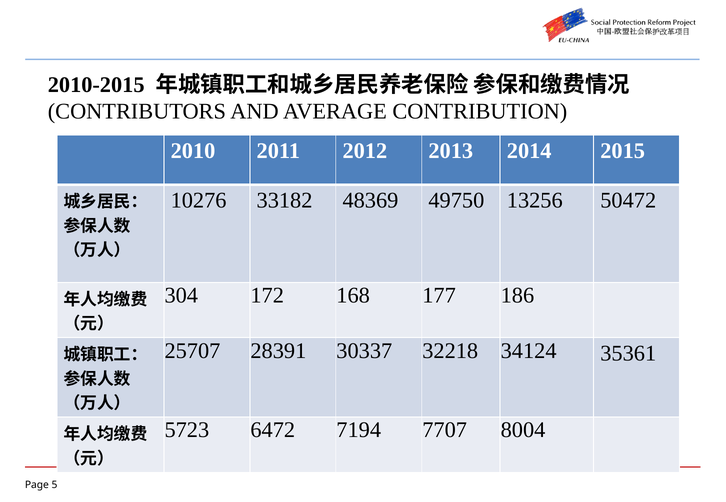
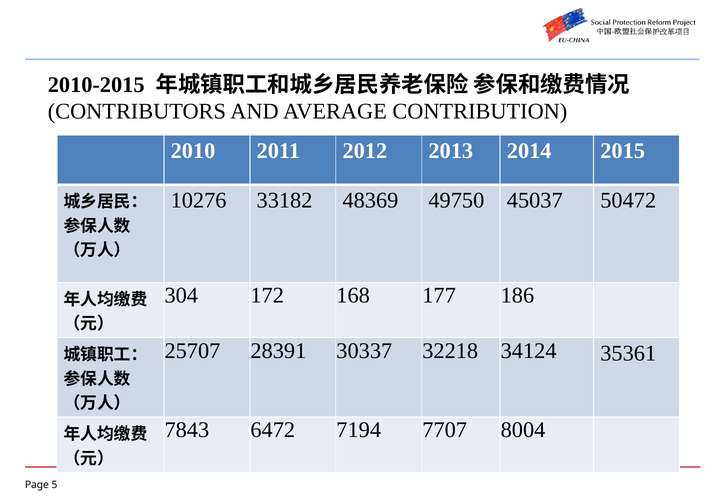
13256: 13256 -> 45037
5723: 5723 -> 7843
